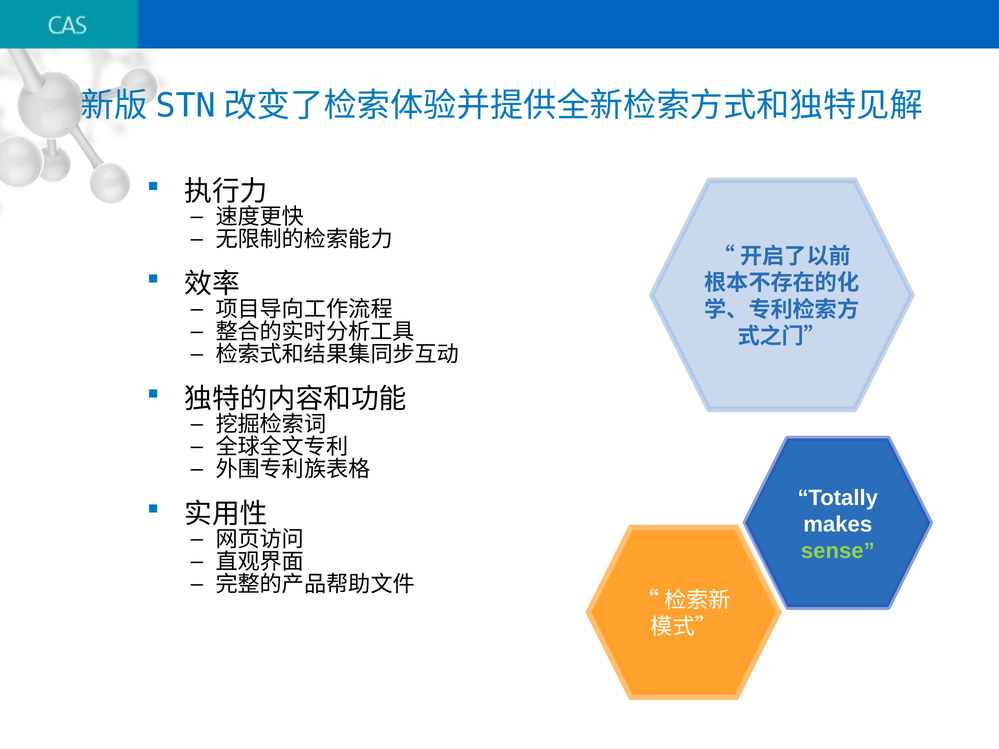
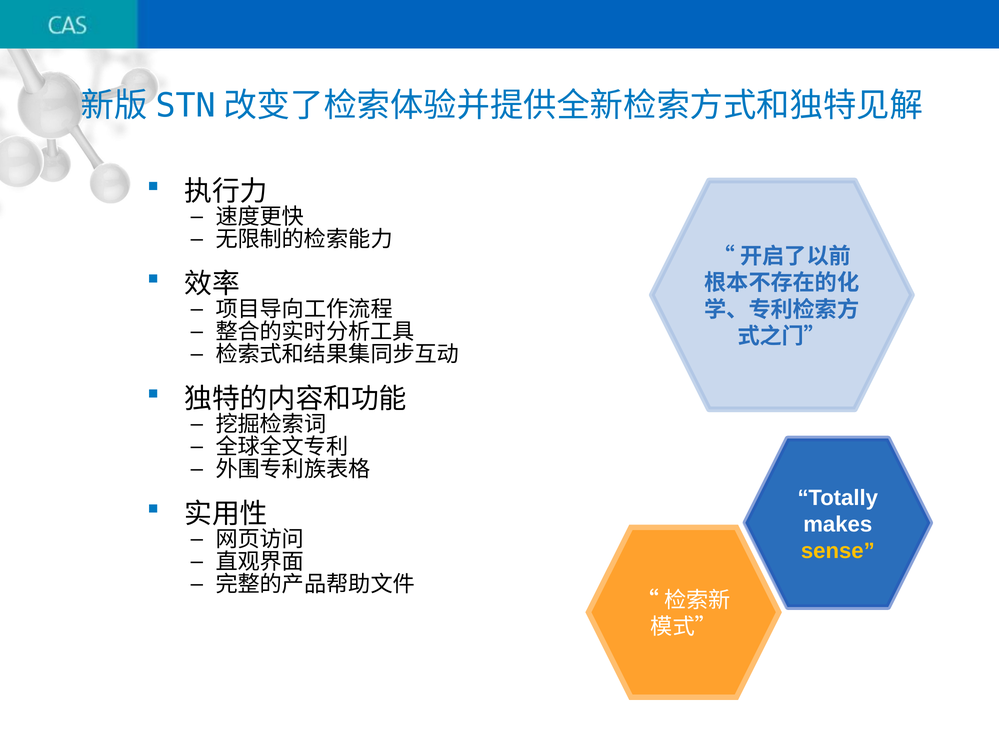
sense colour: light green -> yellow
